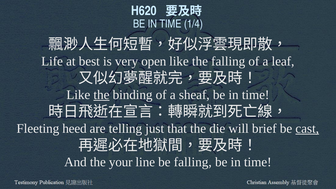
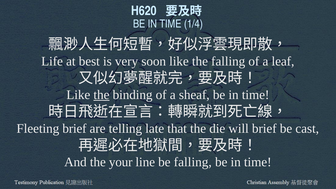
open: open -> soon
Fleeting heed: heed -> brief
just: just -> late
cast underline: present -> none
